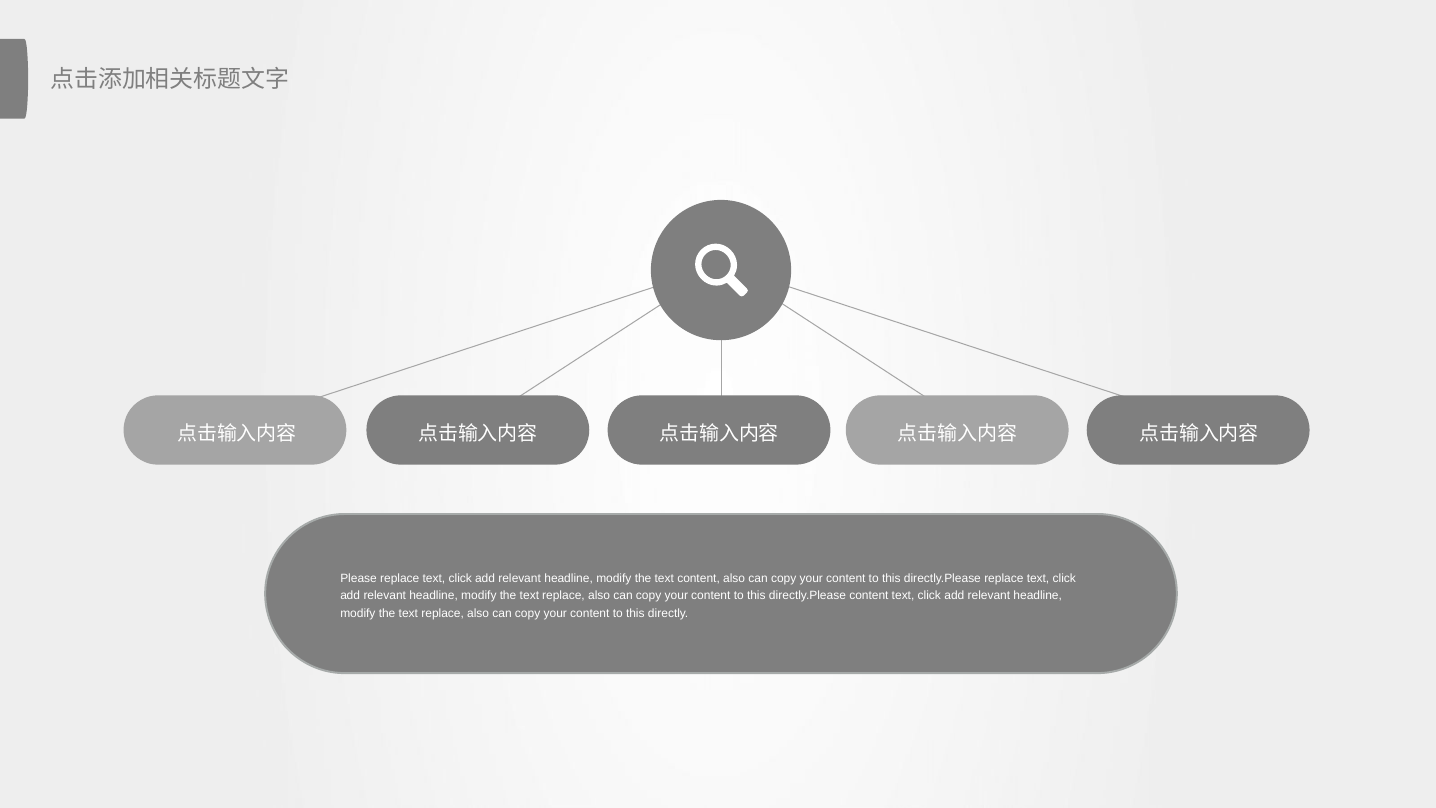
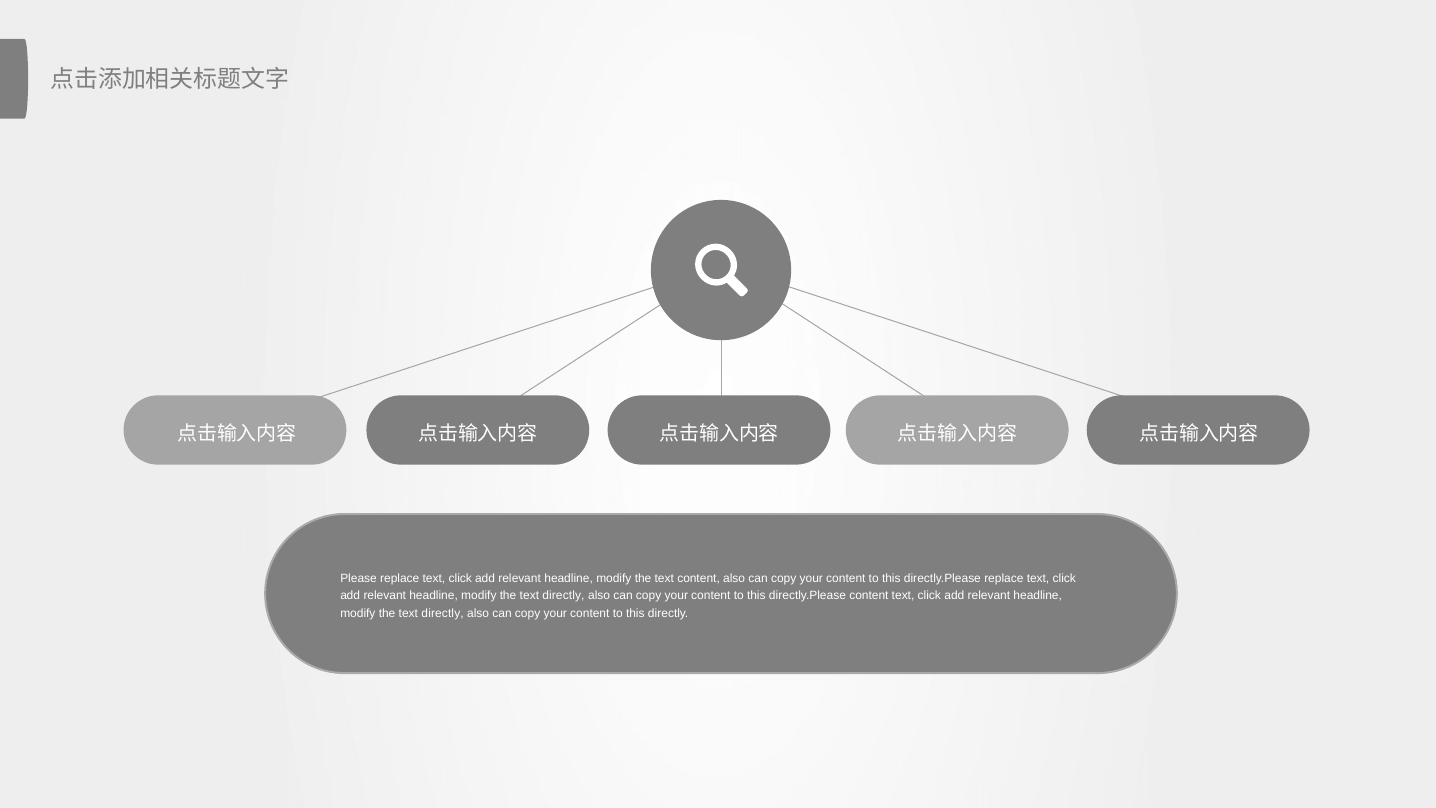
replace at (563, 596): replace -> directly
replace at (443, 613): replace -> directly
